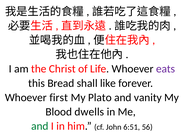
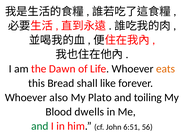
Christ: Christ -> Dawn
eats colour: purple -> orange
first: first -> also
vanity: vanity -> toiling
